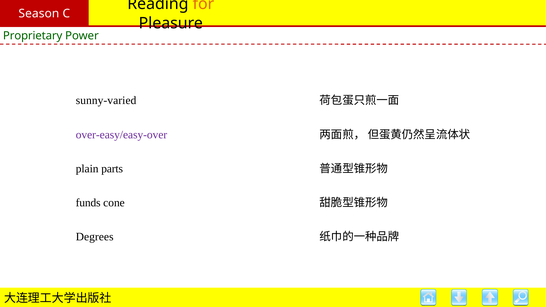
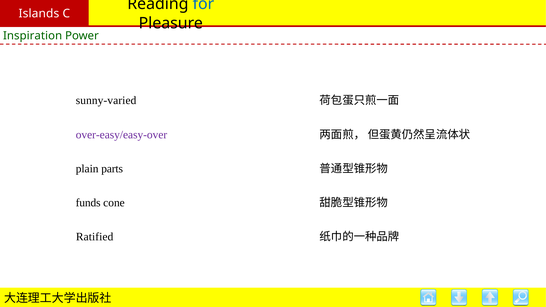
for colour: orange -> blue
Season: Season -> Islands
Proprietary: Proprietary -> Inspiration
Degrees: Degrees -> Ratified
